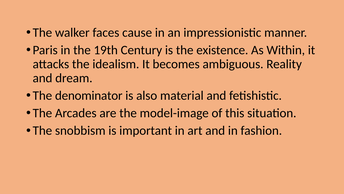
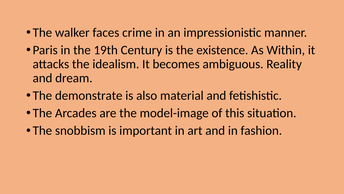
cause: cause -> crime
denominator: denominator -> demonstrate
